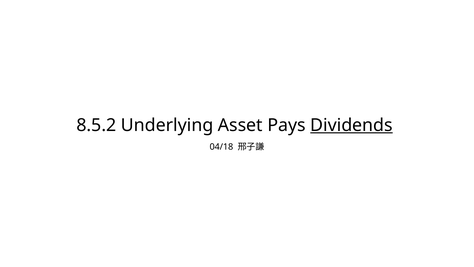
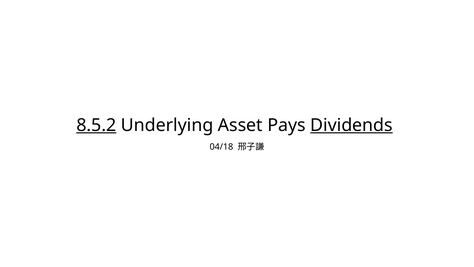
8.5.2 underline: none -> present
